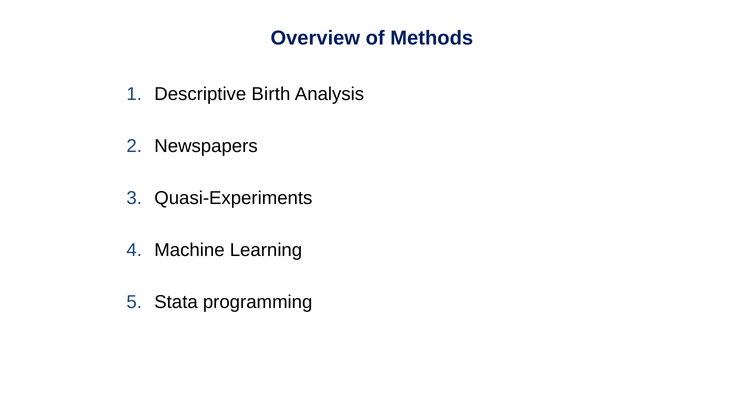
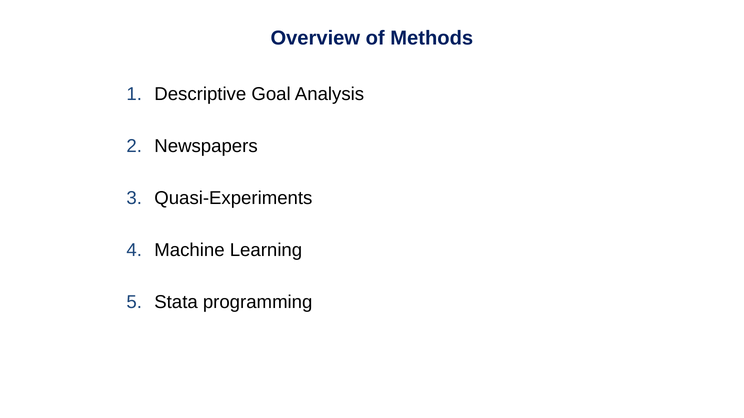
Birth: Birth -> Goal
